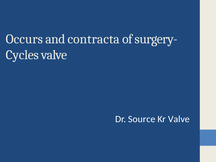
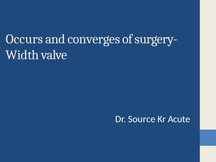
contracta: contracta -> converges
Cycles: Cycles -> Width
Kr Valve: Valve -> Acute
